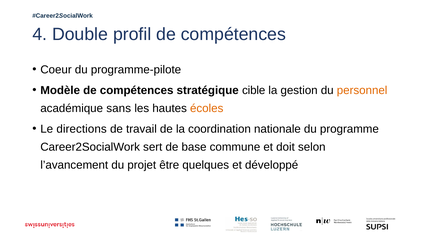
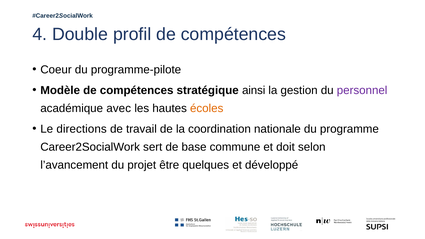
cible: cible -> ainsi
personnel colour: orange -> purple
sans: sans -> avec
